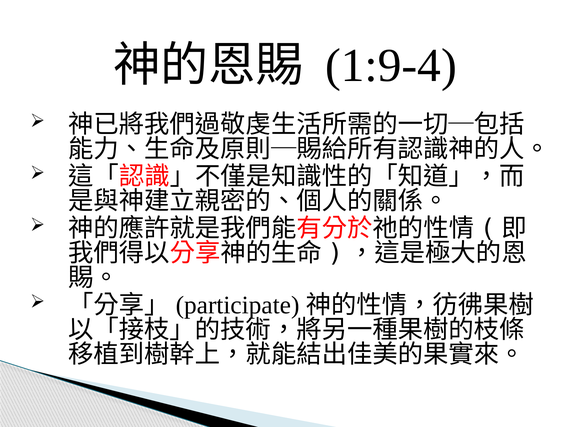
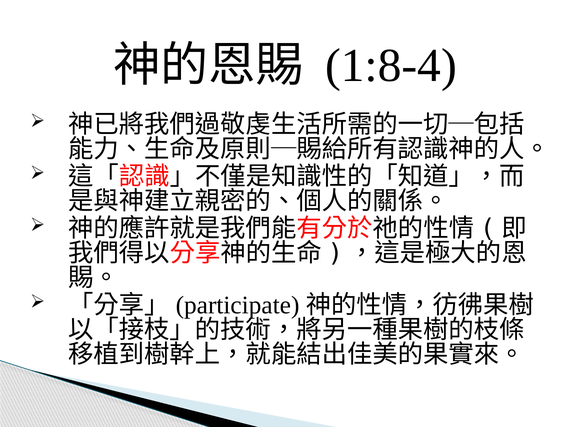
1:9-4: 1:9-4 -> 1:8-4
